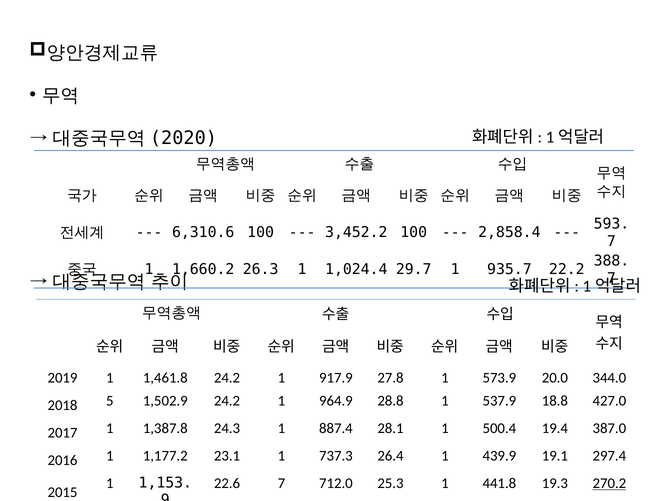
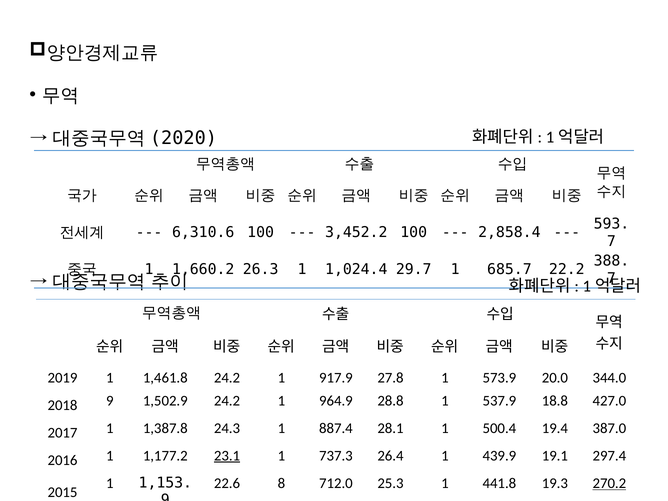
935.7: 935.7 -> 685.7
2018 5: 5 -> 9
23.1 underline: none -> present
22.6 7: 7 -> 8
